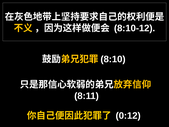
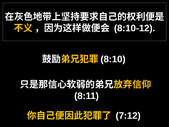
0:12: 0:12 -> 7:12
